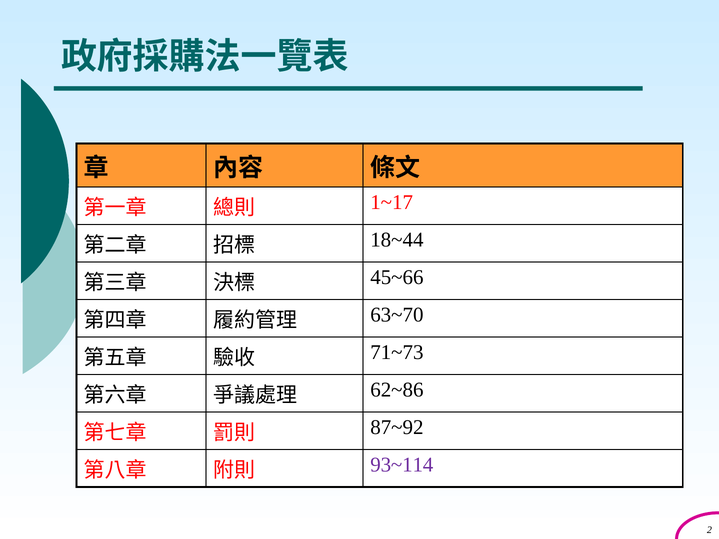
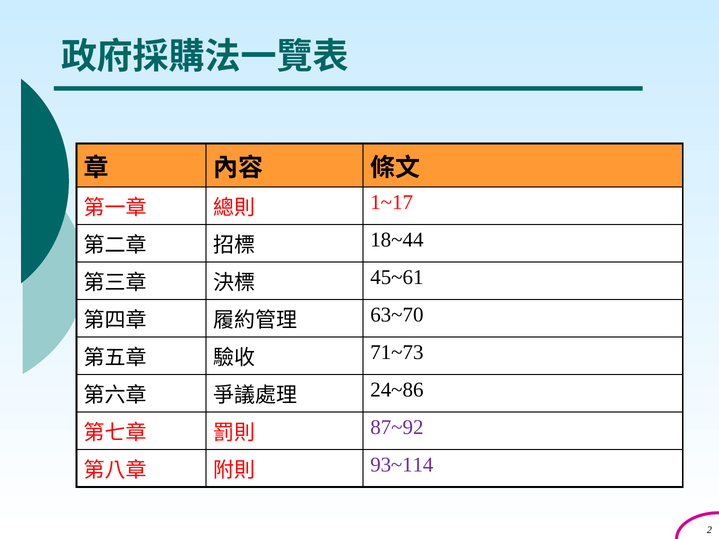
45~66: 45~66 -> 45~61
62~86: 62~86 -> 24~86
87~92 colour: black -> purple
